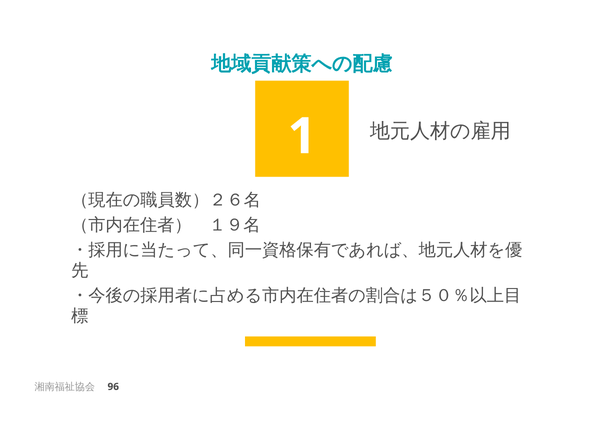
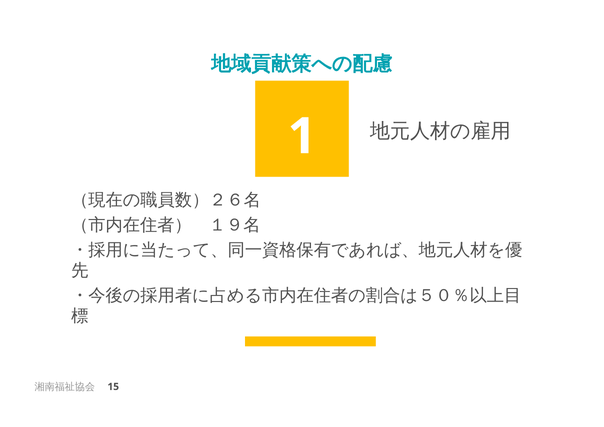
96: 96 -> 15
